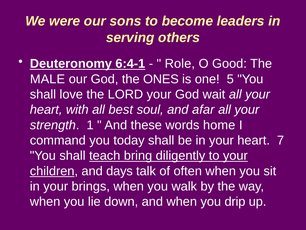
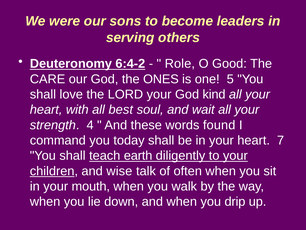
6:4-1: 6:4-1 -> 6:4-2
MALE: MALE -> CARE
wait: wait -> kind
afar: afar -> wait
1: 1 -> 4
home: home -> found
bring: bring -> earth
days: days -> wise
brings: brings -> mouth
